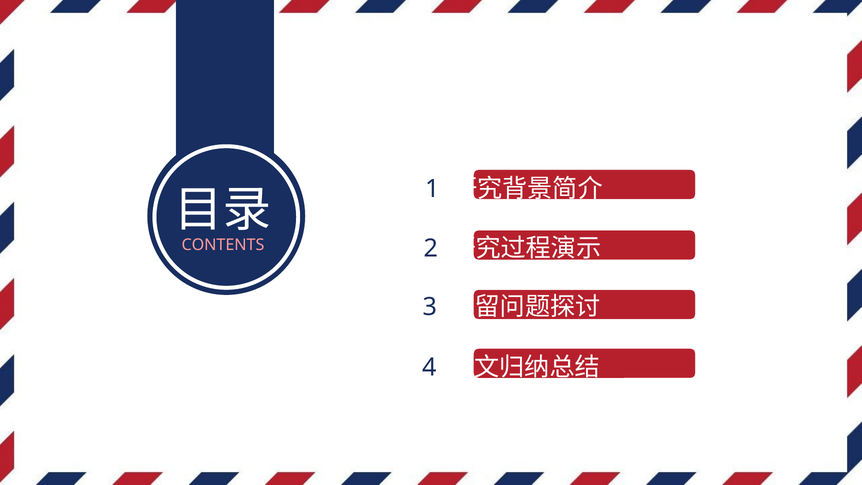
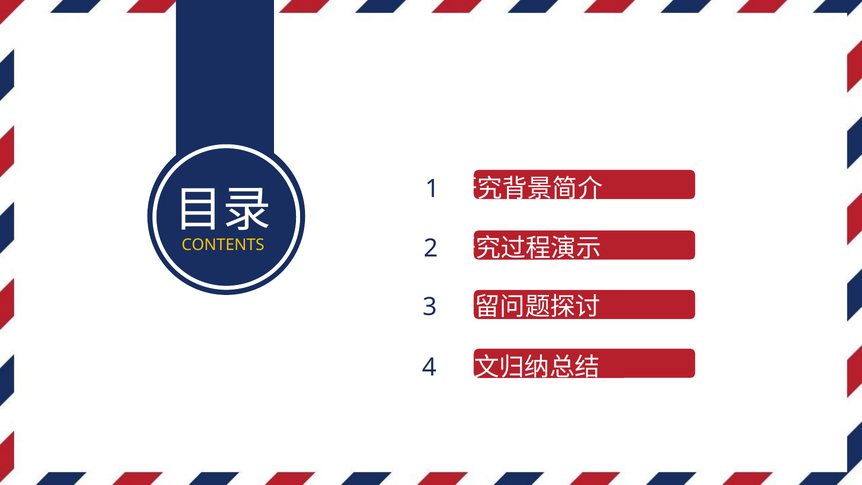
CONTENTS colour: pink -> yellow
